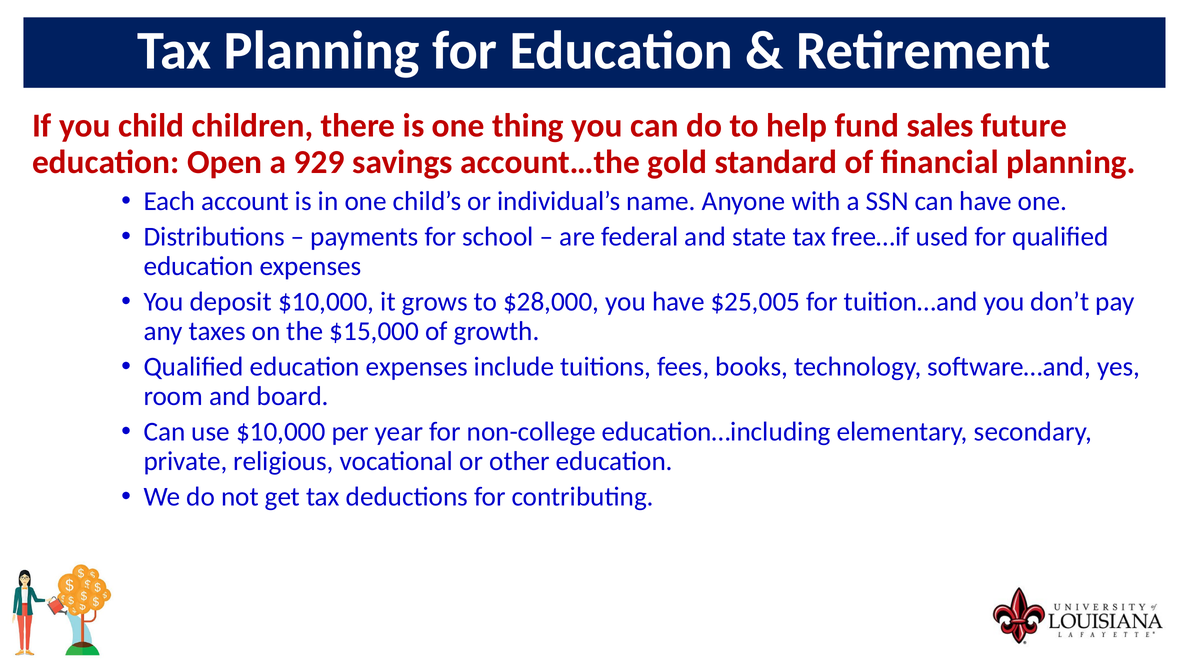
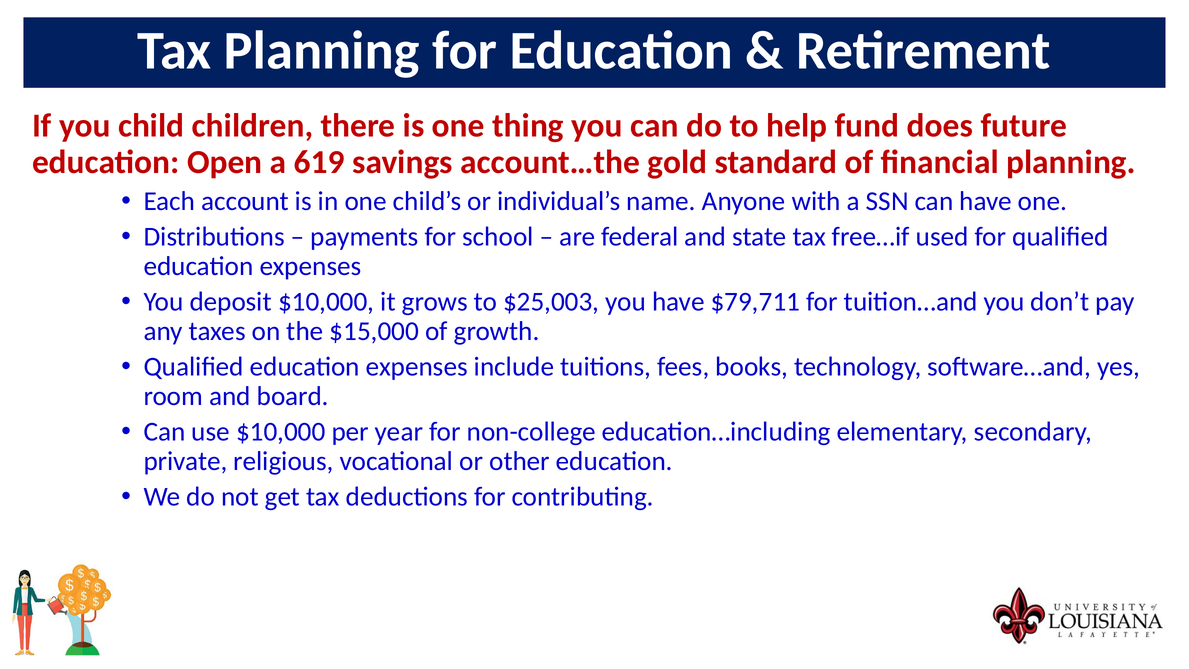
sales: sales -> does
929: 929 -> 619
$28,000: $28,000 -> $25,003
$25,005: $25,005 -> $79,711
